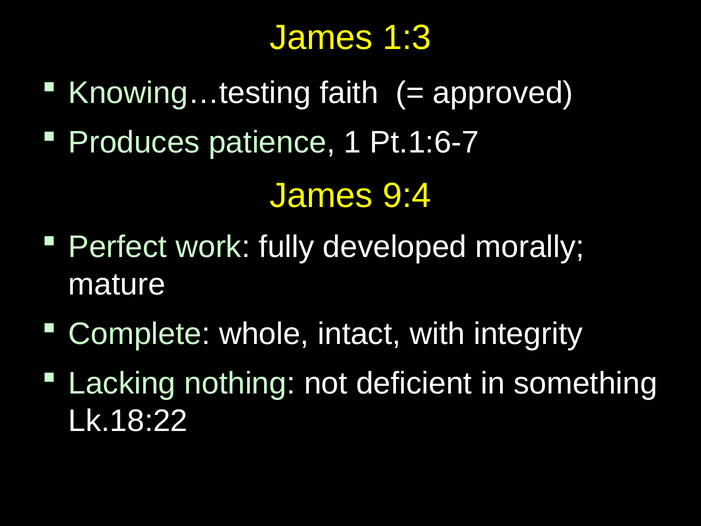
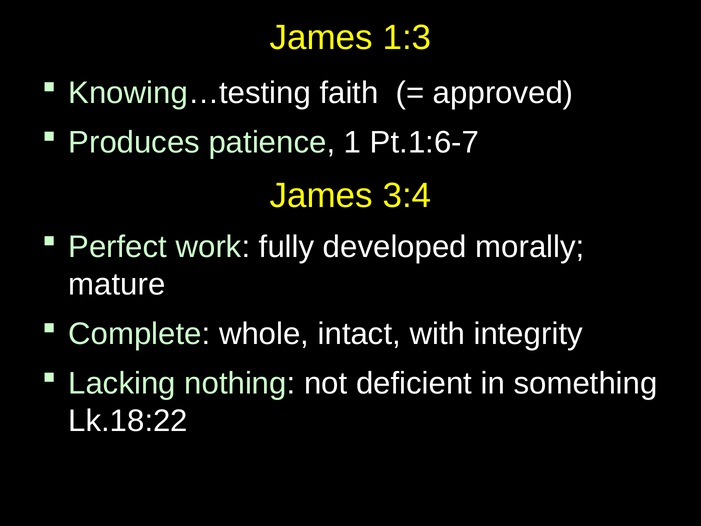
9:4: 9:4 -> 3:4
